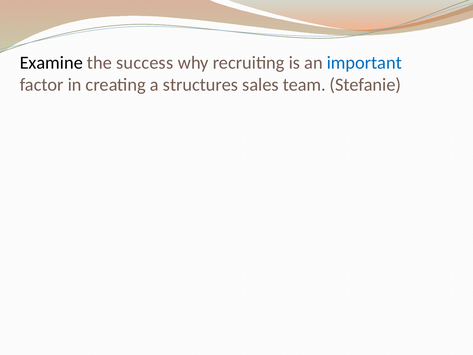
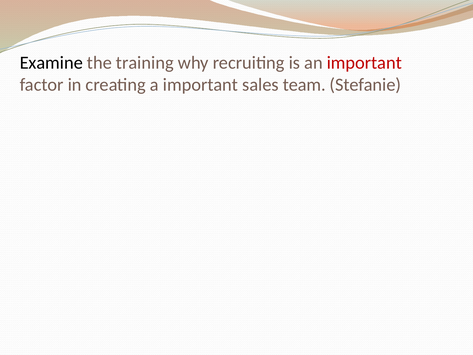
success: success -> training
important at (364, 63) colour: blue -> red
a structures: structures -> important
